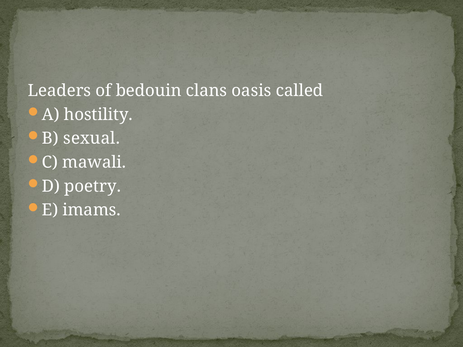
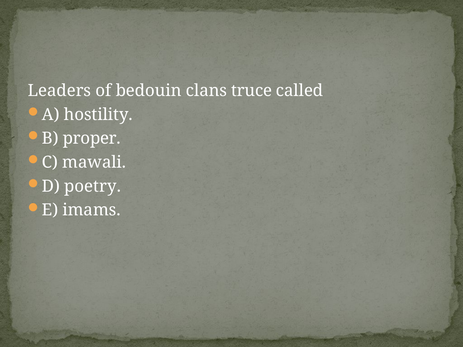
oasis: oasis -> truce
sexual: sexual -> proper
